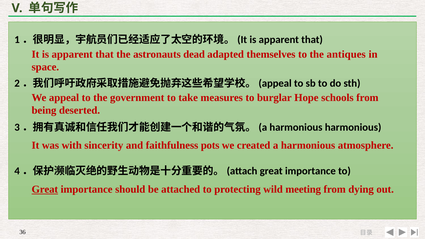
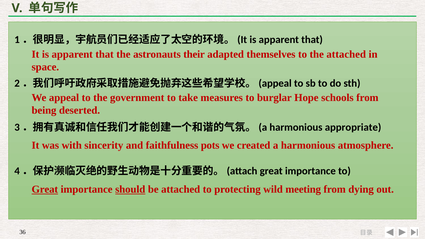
dead: dead -> their
the antiques: antiques -> attached
harmonious harmonious: harmonious -> appropriate
should underline: none -> present
